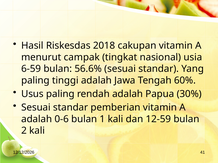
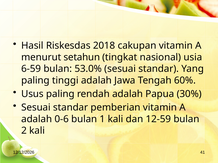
campak: campak -> setahun
56.6%: 56.6% -> 53.0%
